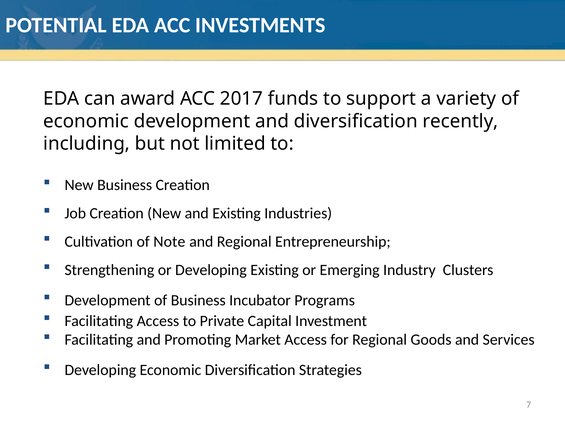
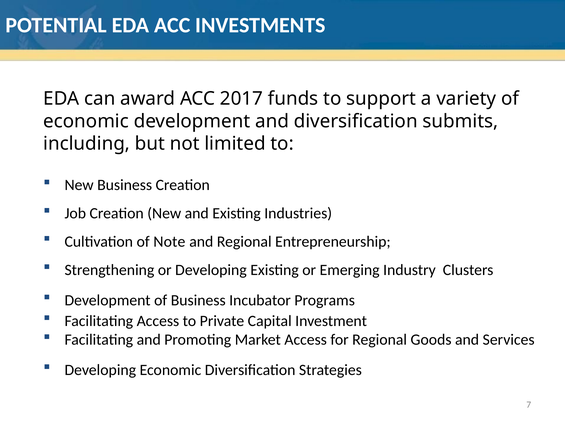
recently: recently -> submits
